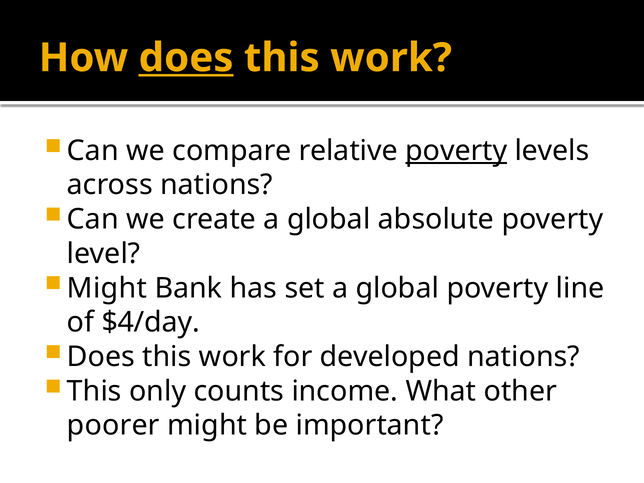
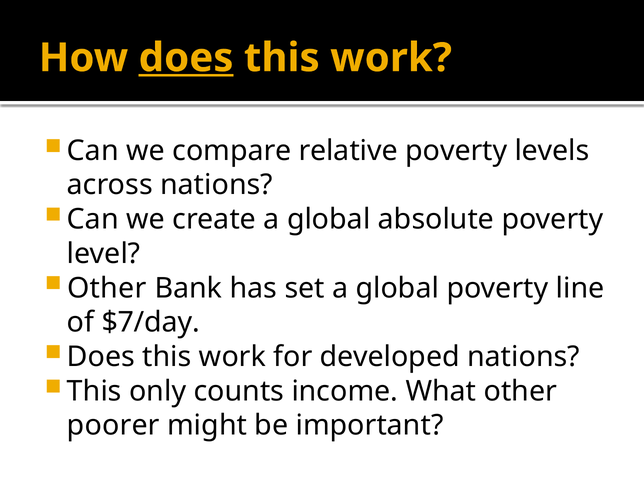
poverty at (456, 151) underline: present -> none
Might at (107, 288): Might -> Other
$4/day: $4/day -> $7/day
